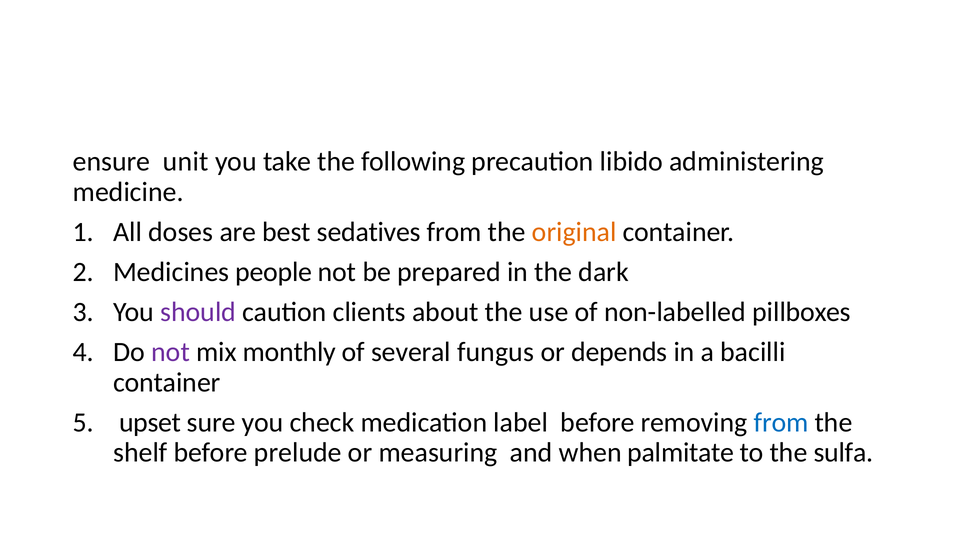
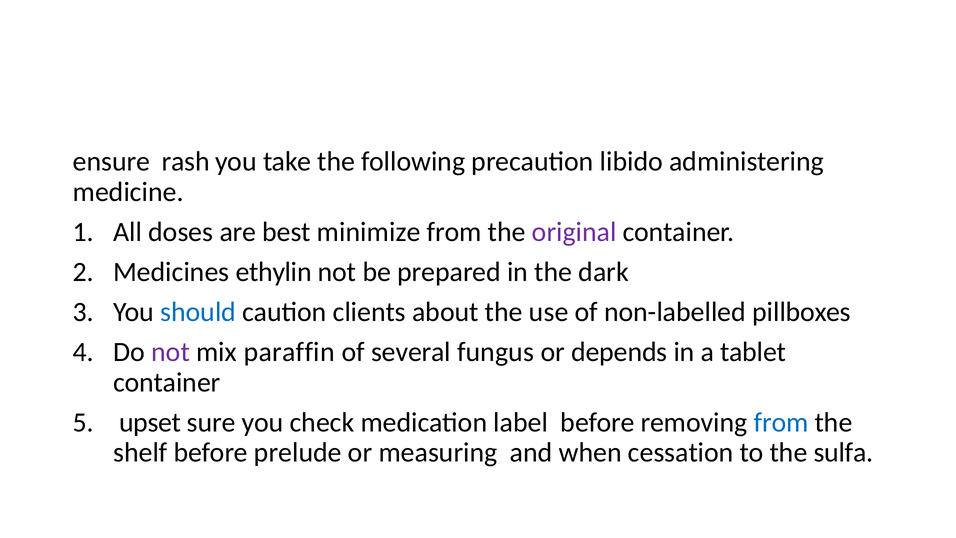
unit: unit -> rash
sedatives: sedatives -> minimize
original colour: orange -> purple
people: people -> ethylin
should colour: purple -> blue
monthly: monthly -> paraffin
bacilli: bacilli -> tablet
palmitate: palmitate -> cessation
